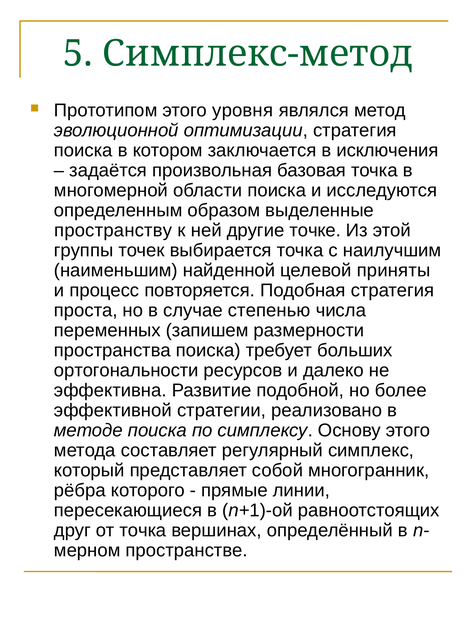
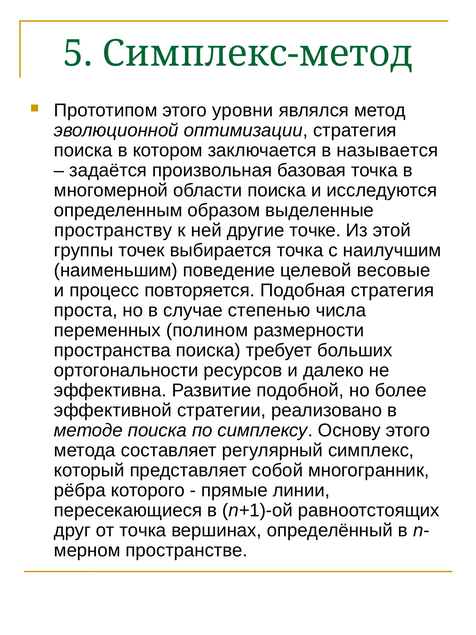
уровня: уровня -> уровни
исключения: исключения -> называется
найденной: найденной -> поведение
приняты: приняты -> весовые
запишем: запишем -> полином
